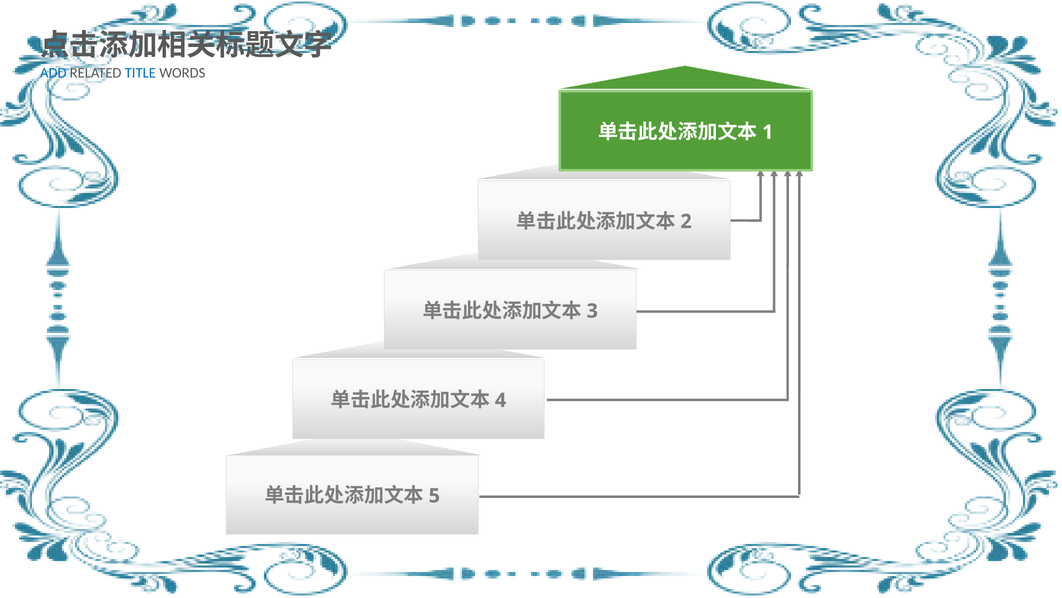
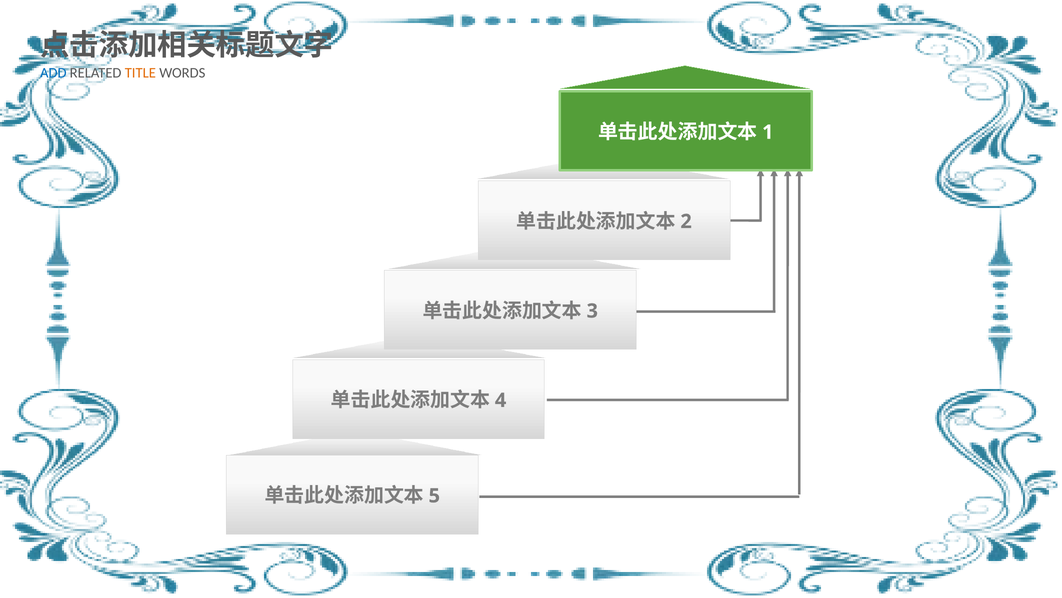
TITLE colour: blue -> orange
